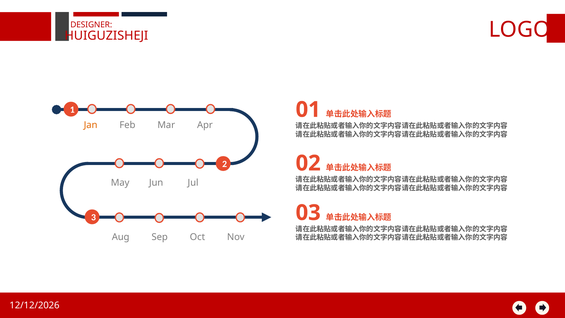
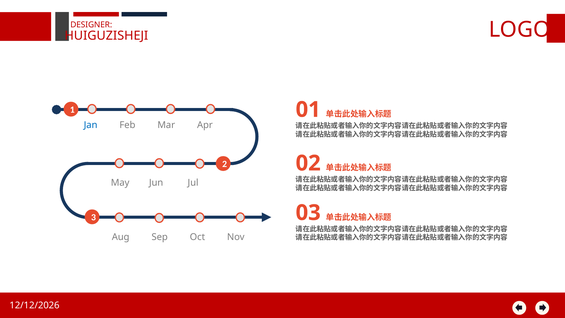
Jan colour: orange -> blue
